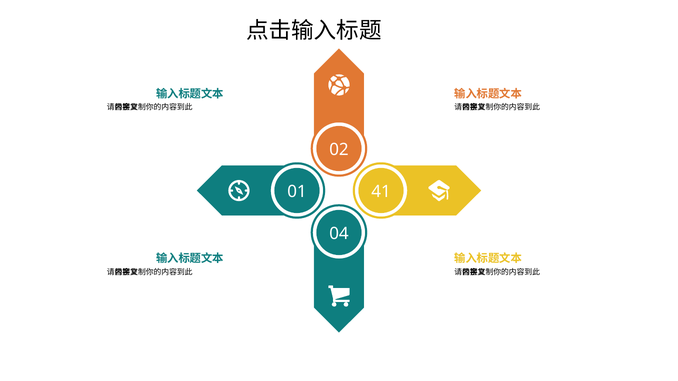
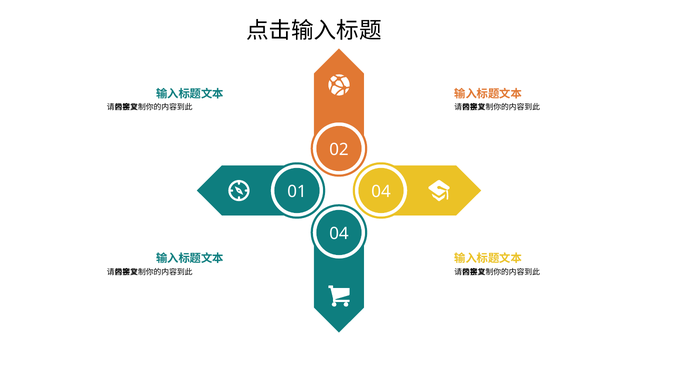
01 41: 41 -> 04
